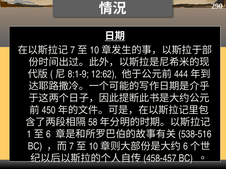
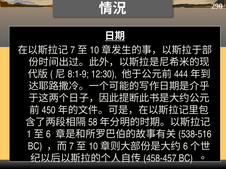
12:62: 12:62 -> 12:30
